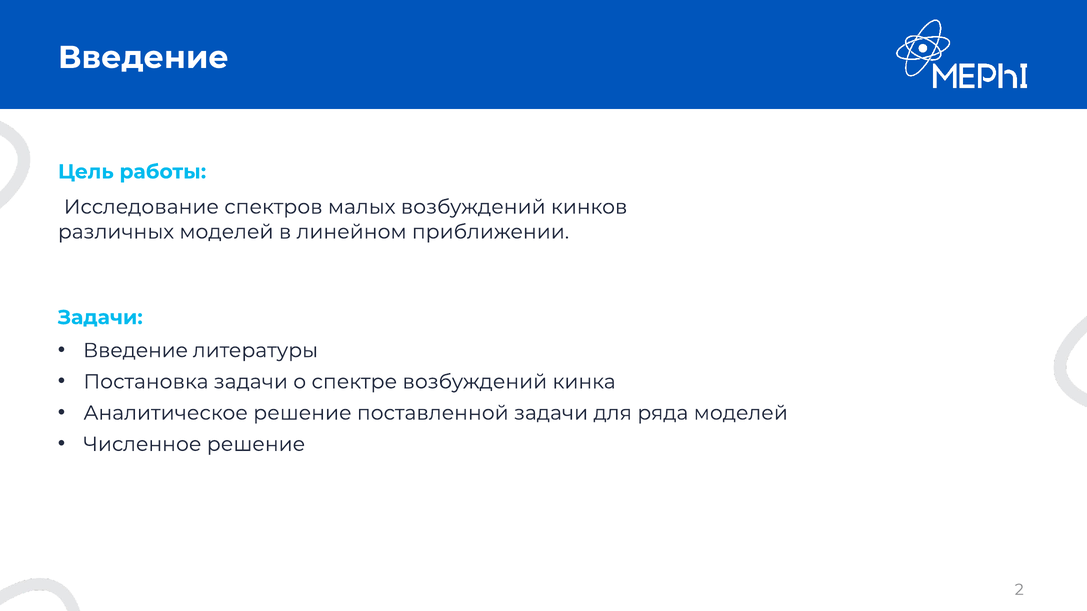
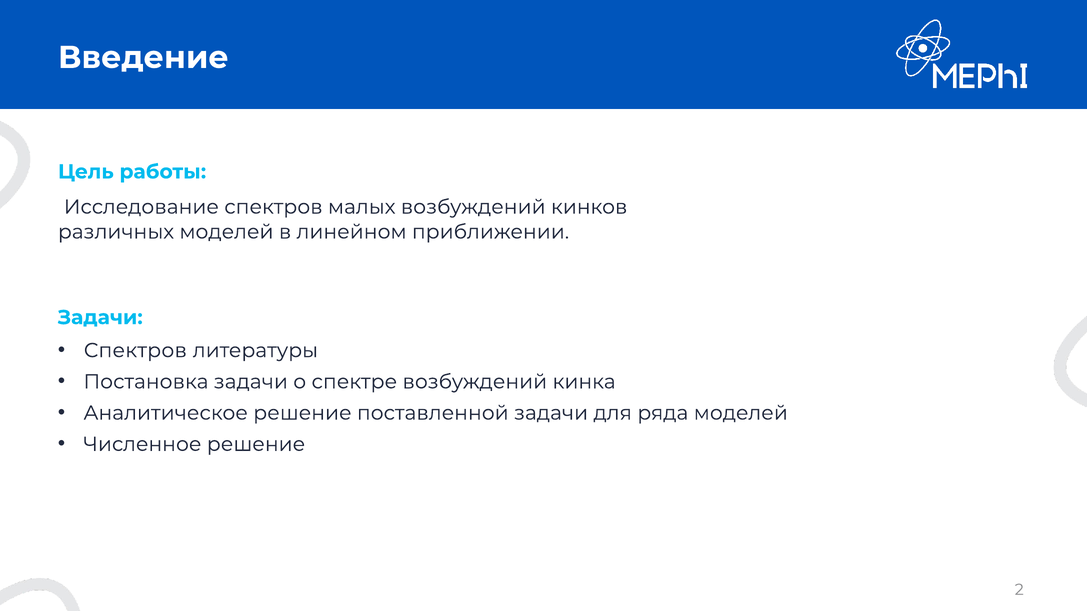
Введение at (136, 351): Введение -> Спектров
